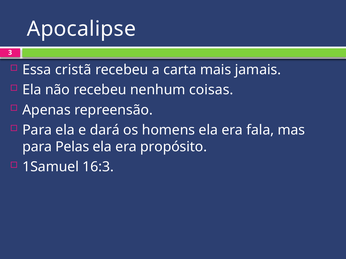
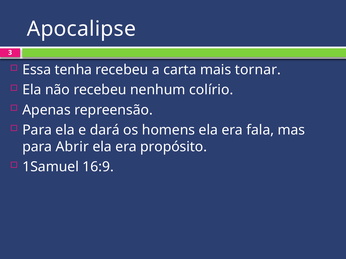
cristã: cristã -> tenha
jamais: jamais -> tornar
coisas: coisas -> colírio
Pelas: Pelas -> Abrir
16:3: 16:3 -> 16:9
